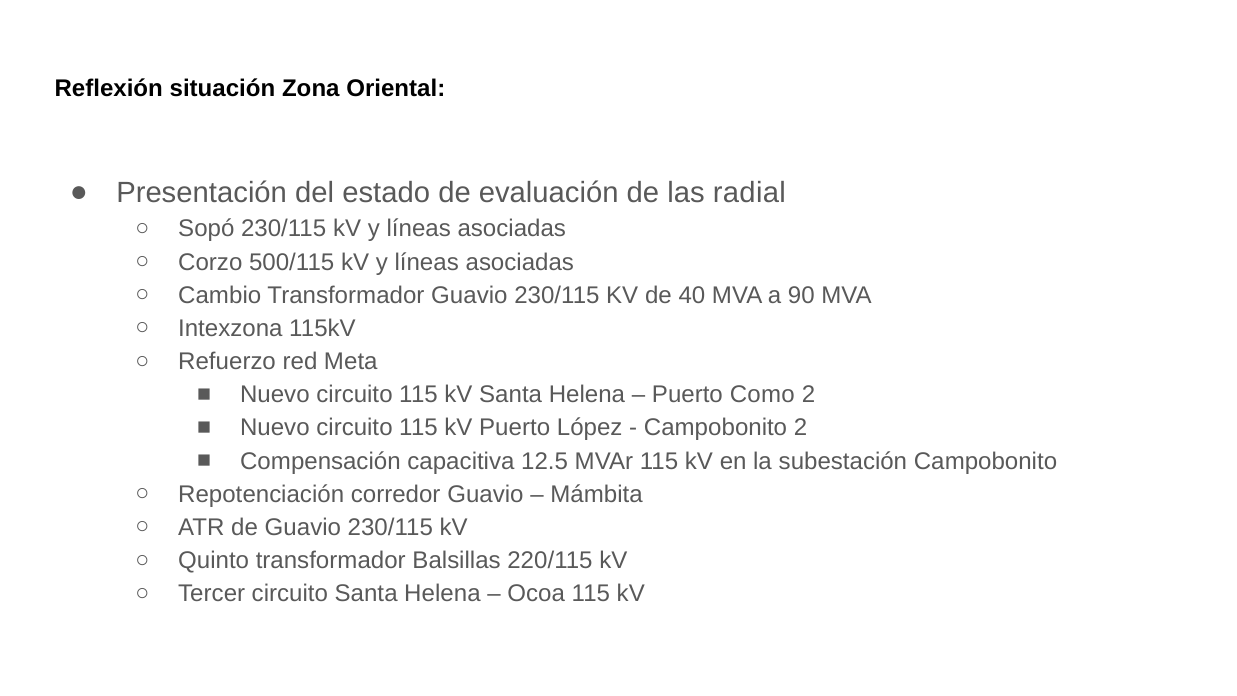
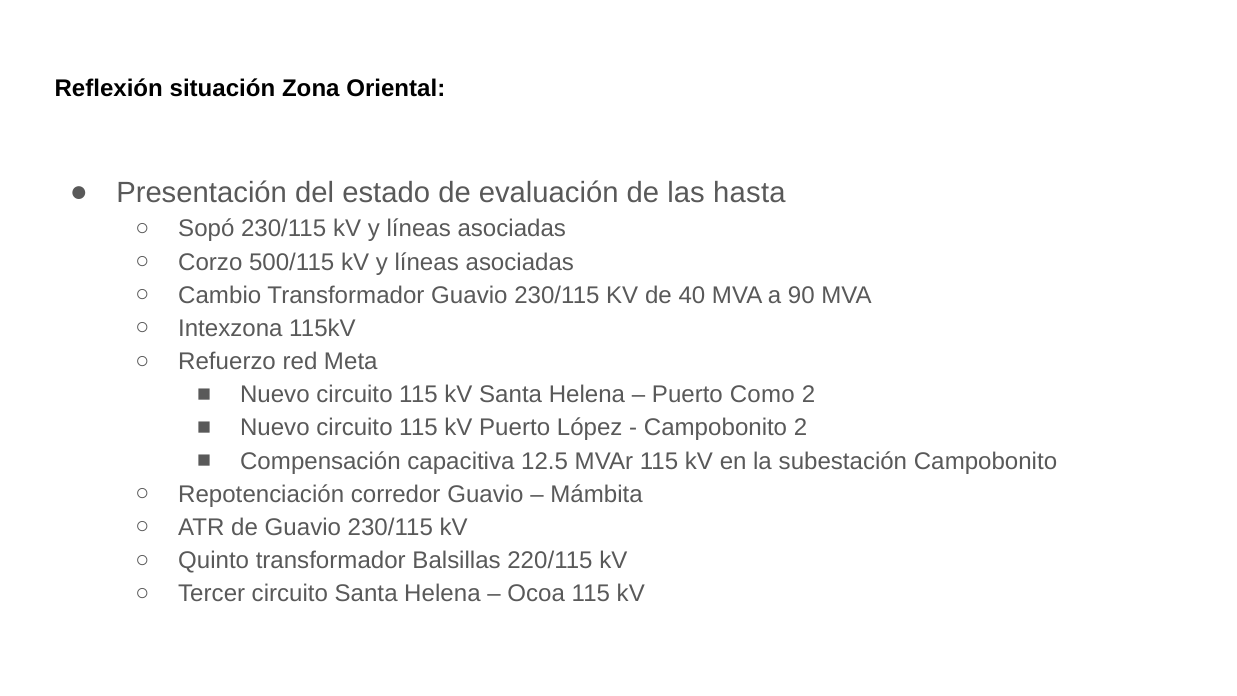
radial: radial -> hasta
